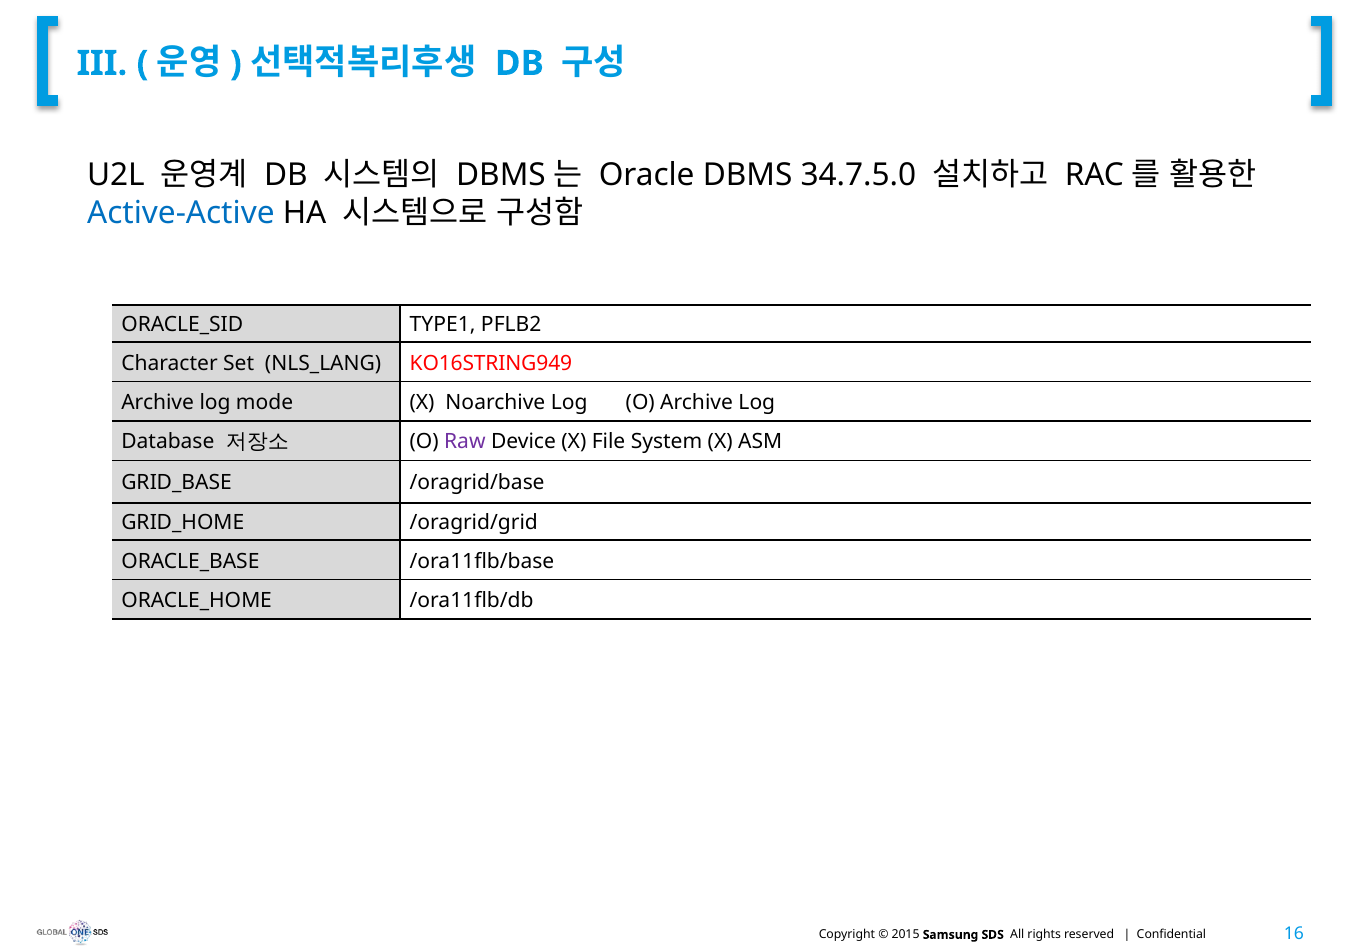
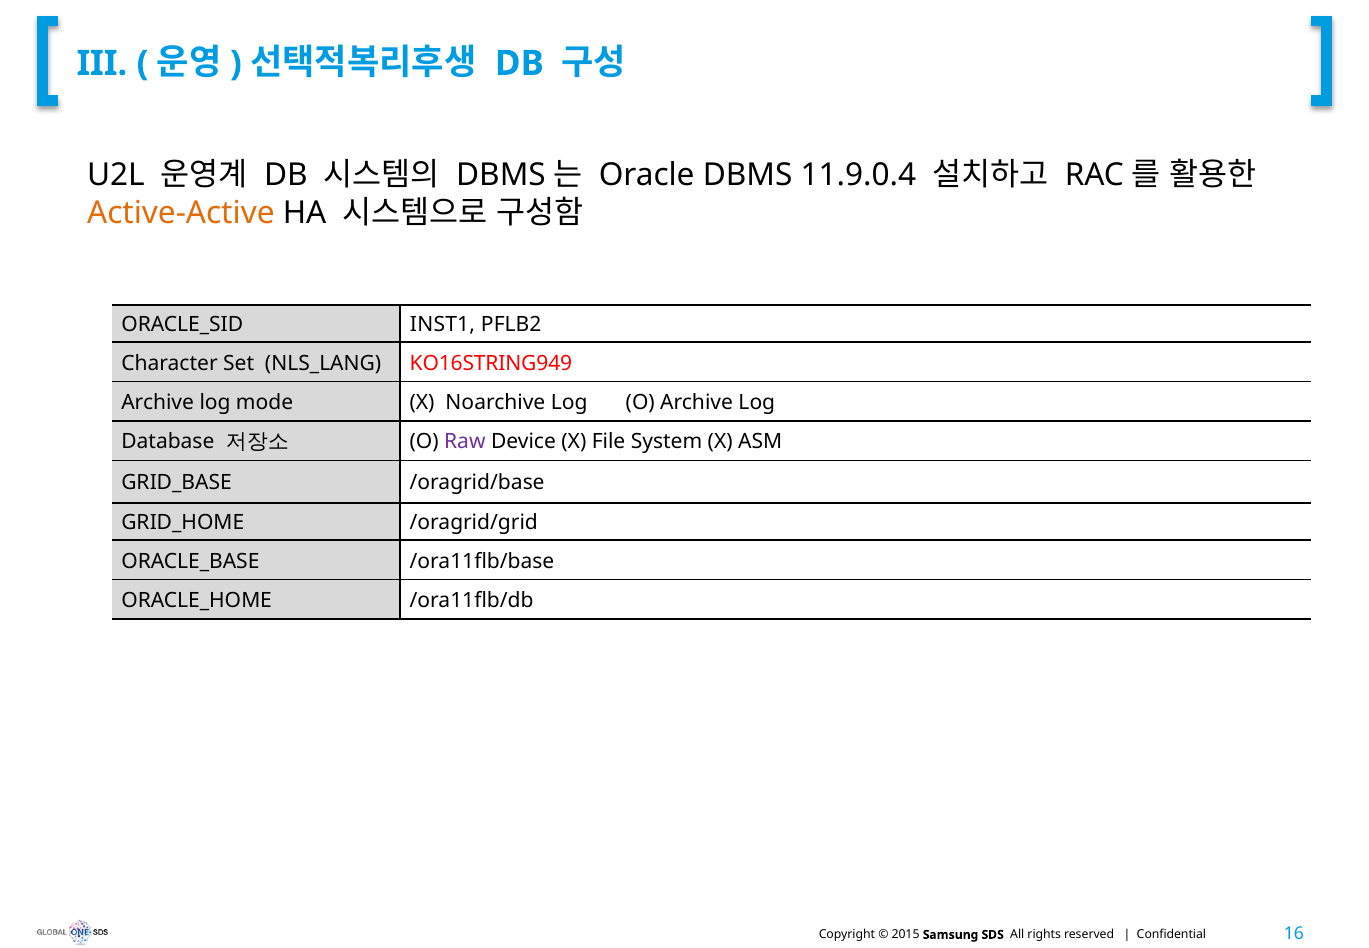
34.7.5.0: 34.7.5.0 -> 11.9.0.4
Active-Active colour: blue -> orange
TYPE1: TYPE1 -> INST1
